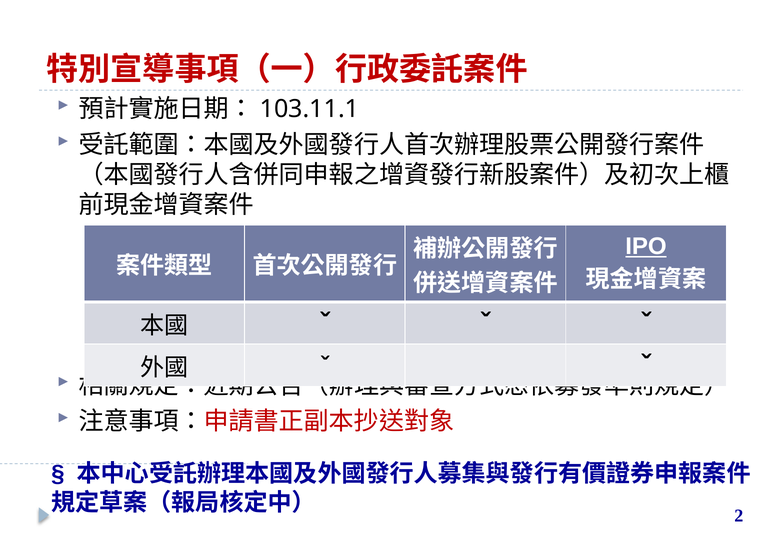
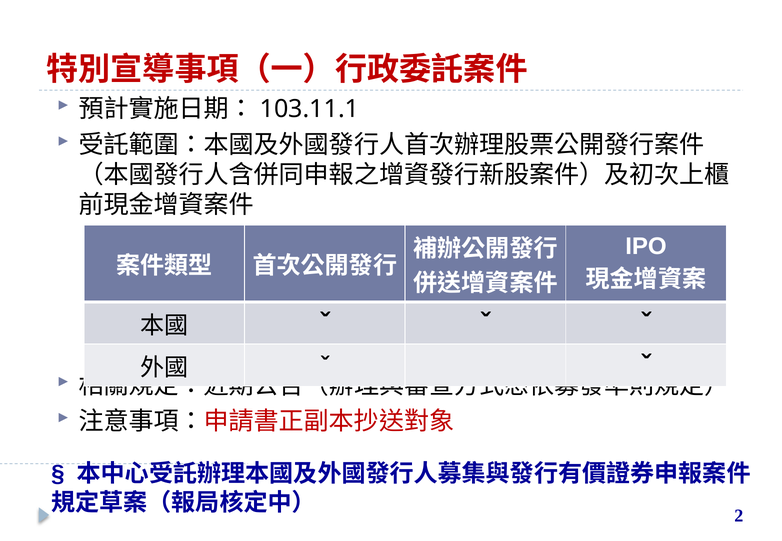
IPO underline: present -> none
